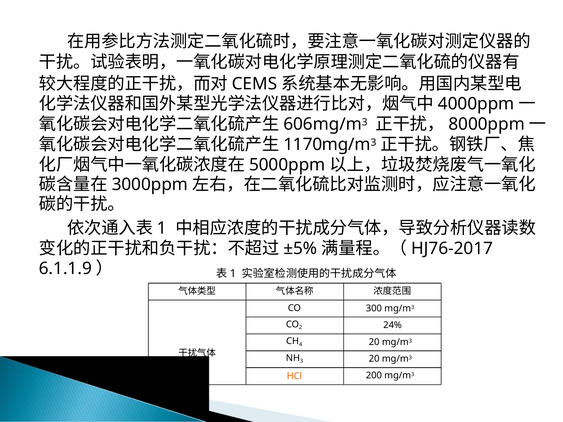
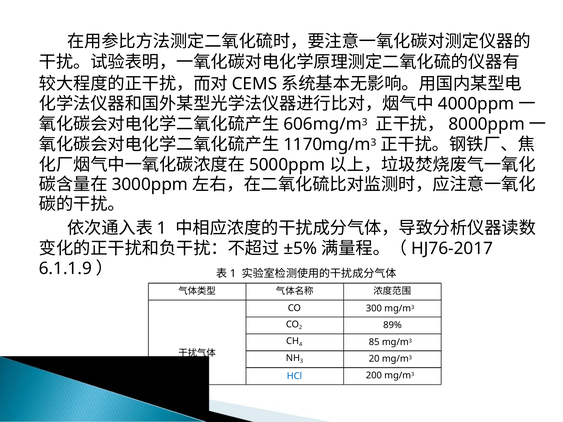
24%: 24% -> 89%
20 at (374, 342): 20 -> 85
HCl colour: orange -> blue
